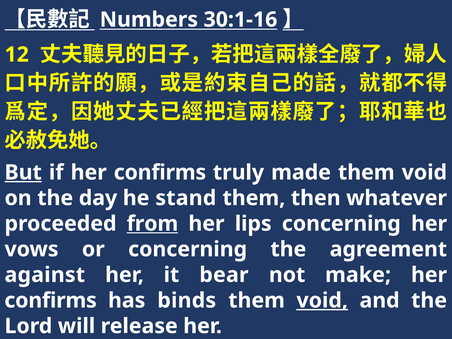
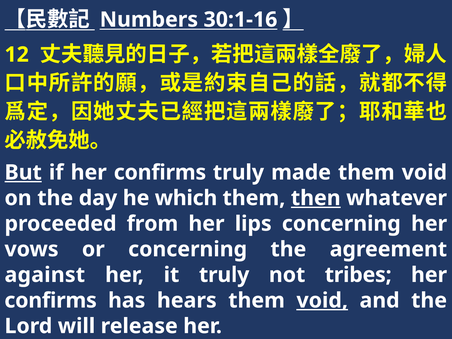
stand: stand -> which
then underline: none -> present
from underline: present -> none
it bear: bear -> truly
make: make -> tribes
binds: binds -> hears
